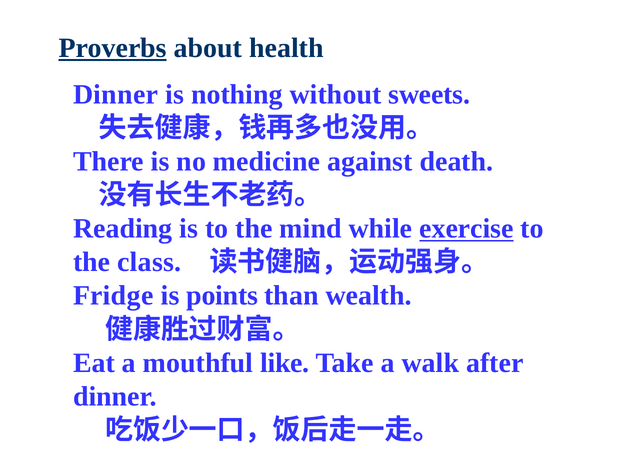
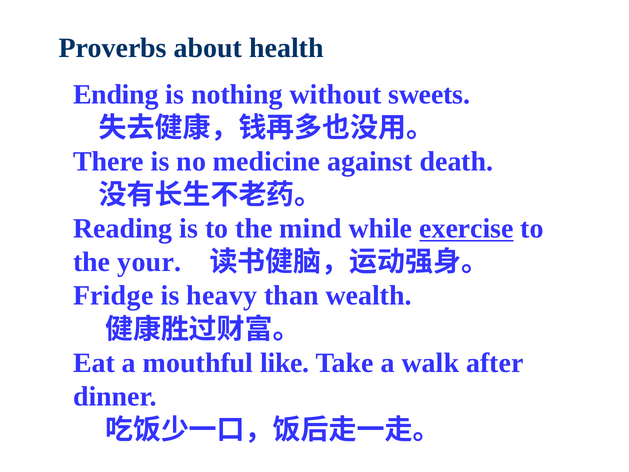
Proverbs underline: present -> none
Dinner at (116, 94): Dinner -> Ending
class: class -> your
points: points -> heavy
